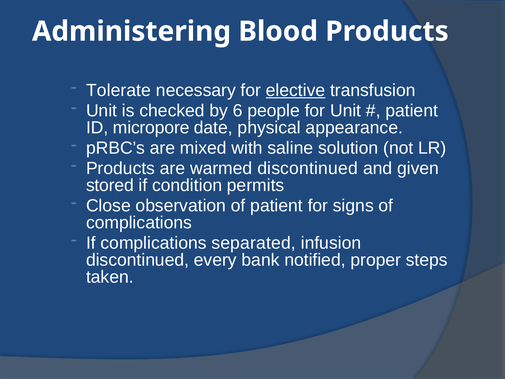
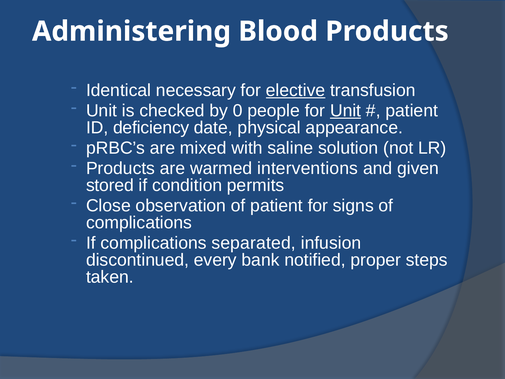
Tolerate: Tolerate -> Identical
6: 6 -> 0
Unit at (346, 111) underline: none -> present
micropore: micropore -> deficiency
warmed discontinued: discontinued -> interventions
